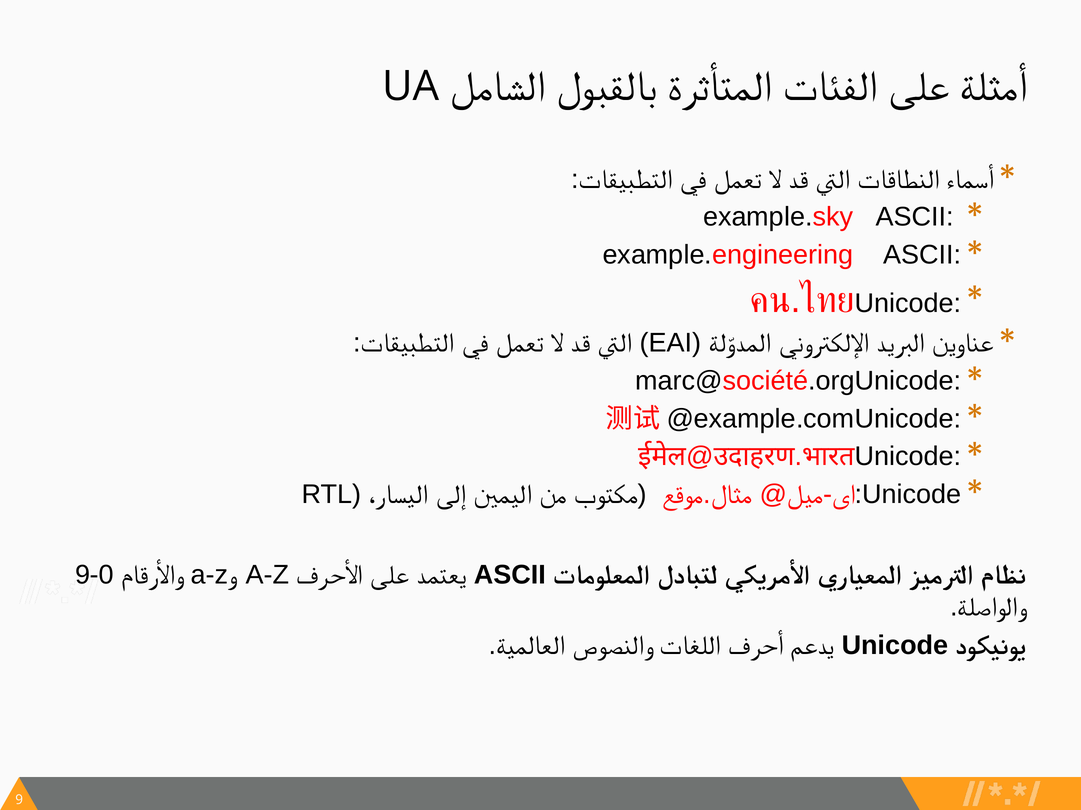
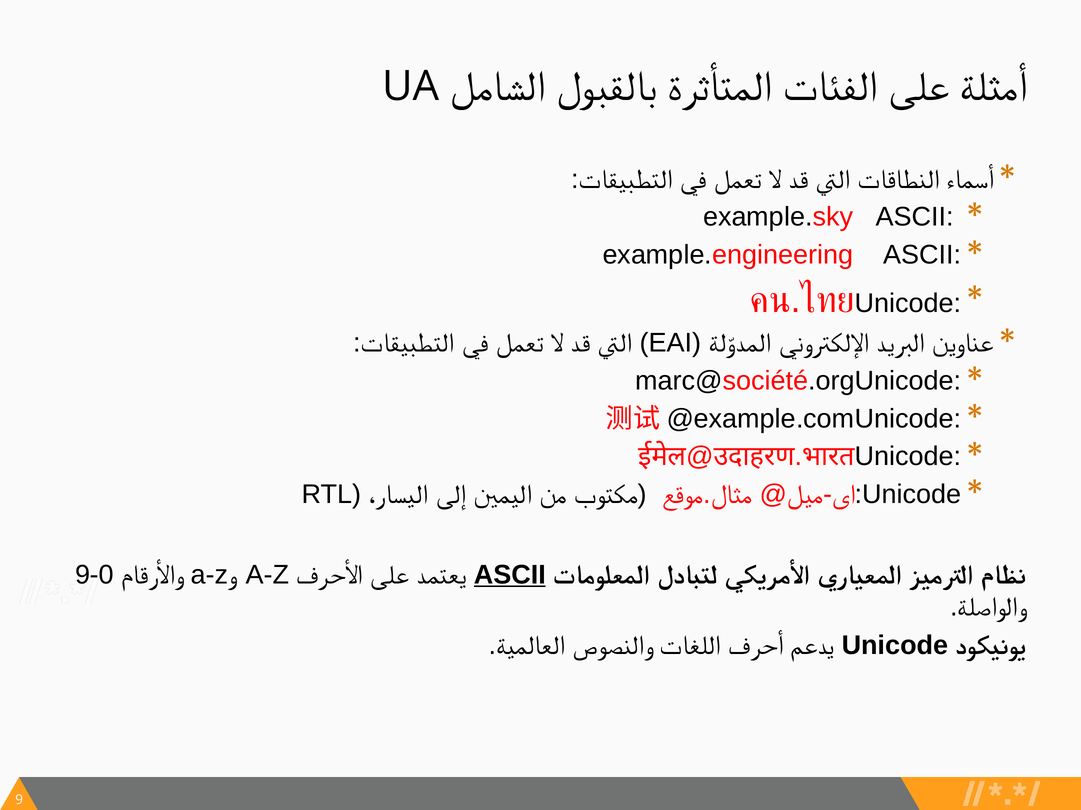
ASCII at (510, 575) underline: none -> present
